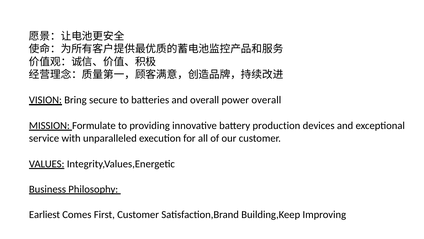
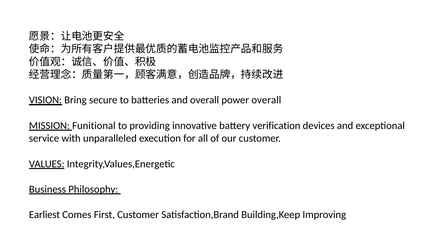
Formulate: Formulate -> Funitional
production: production -> verification
